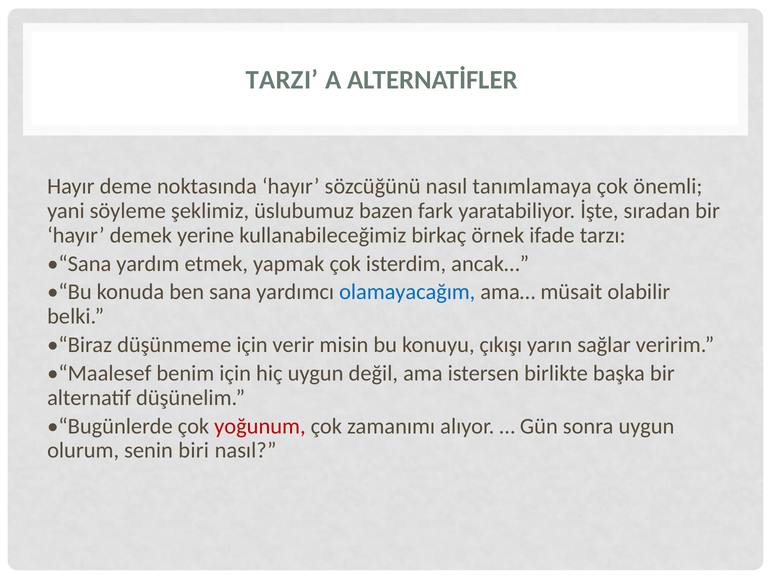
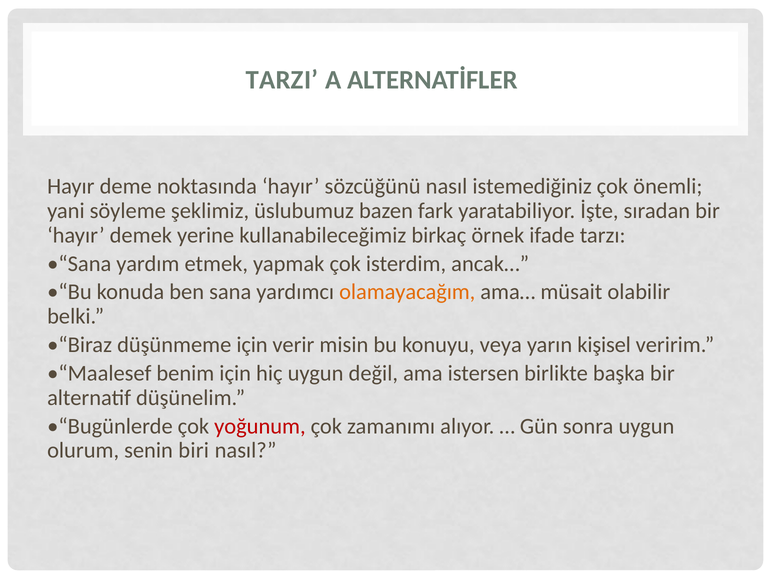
tanımlamaya: tanımlamaya -> istemediğiniz
olamayacağım colour: blue -> orange
çıkışı: çıkışı -> veya
sağlar: sağlar -> kişisel
